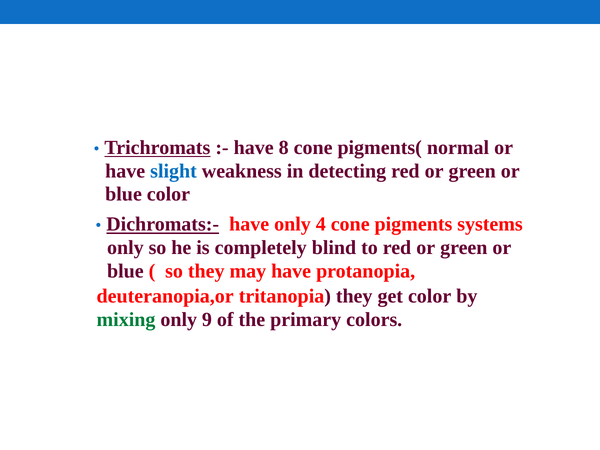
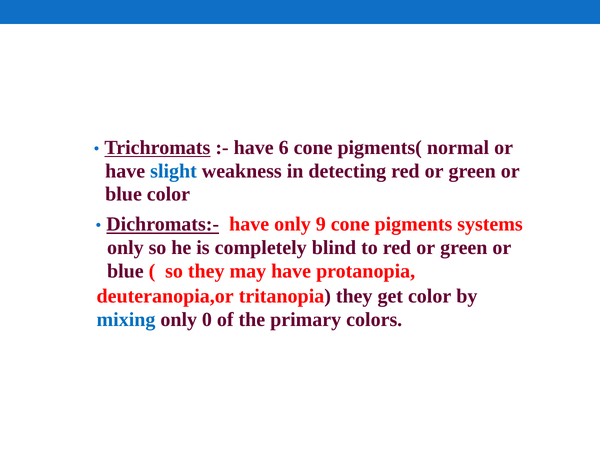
8: 8 -> 6
4: 4 -> 9
mixing colour: green -> blue
9: 9 -> 0
